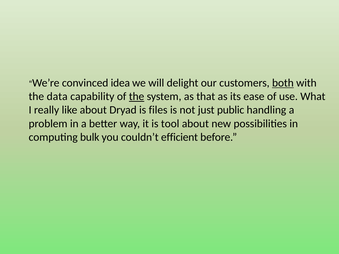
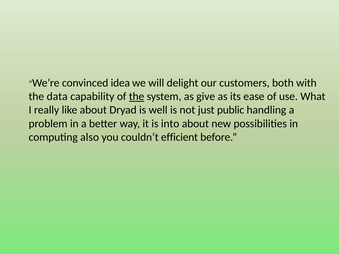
both underline: present -> none
that: that -> give
files: files -> well
tool: tool -> into
bulk: bulk -> also
